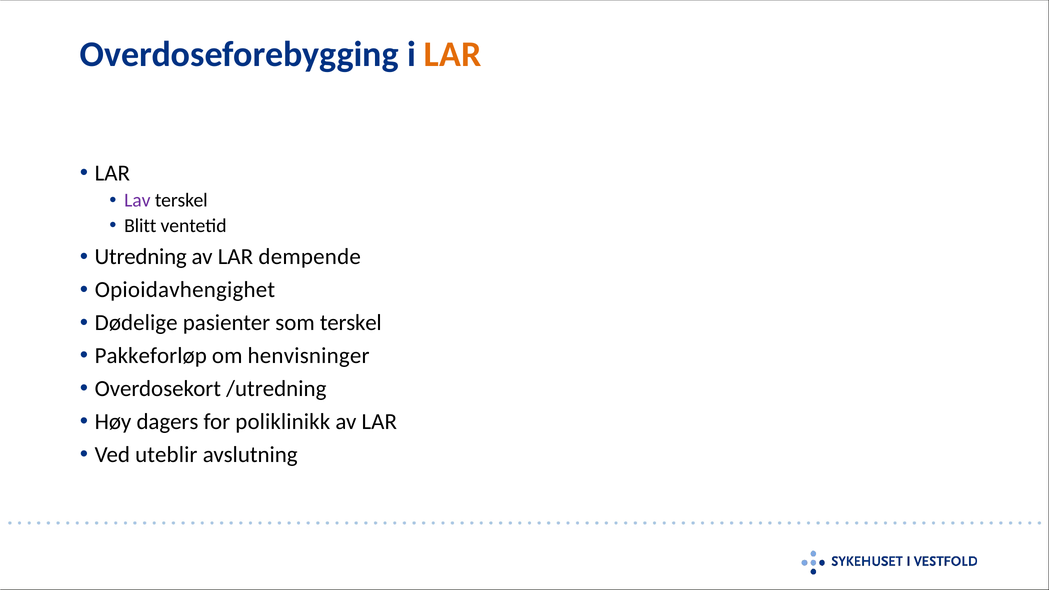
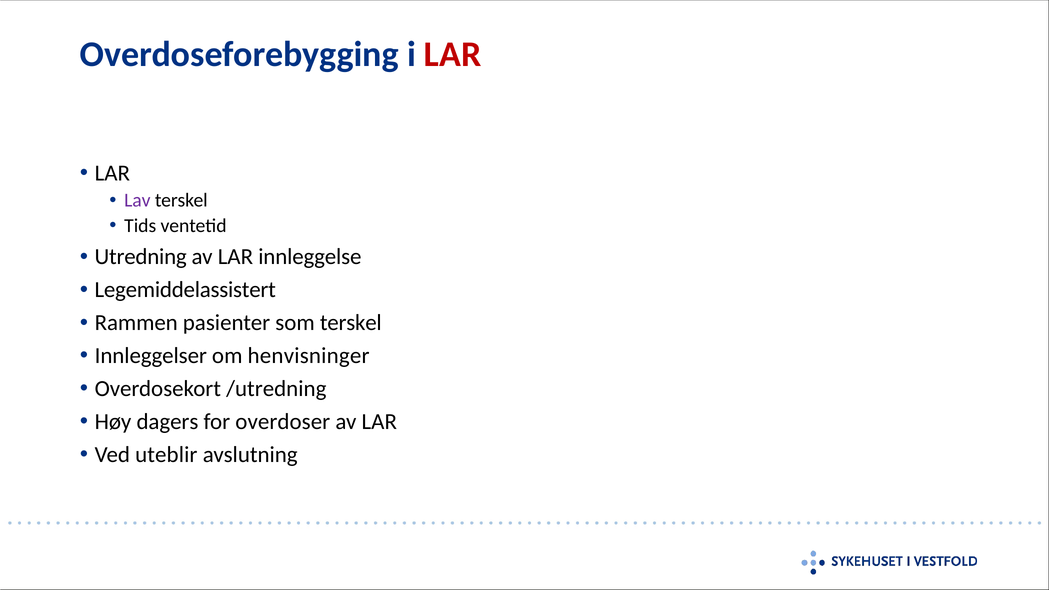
LAR at (453, 55) colour: orange -> red
Blitt: Blitt -> Tids
dempende: dempende -> innleggelse
Opioidavhengighet: Opioidavhengighet -> Legemiddelassistert
Dødelige: Dødelige -> Rammen
Pakkeforløp: Pakkeforløp -> Innleggelser
poliklinikk: poliklinikk -> overdoser
